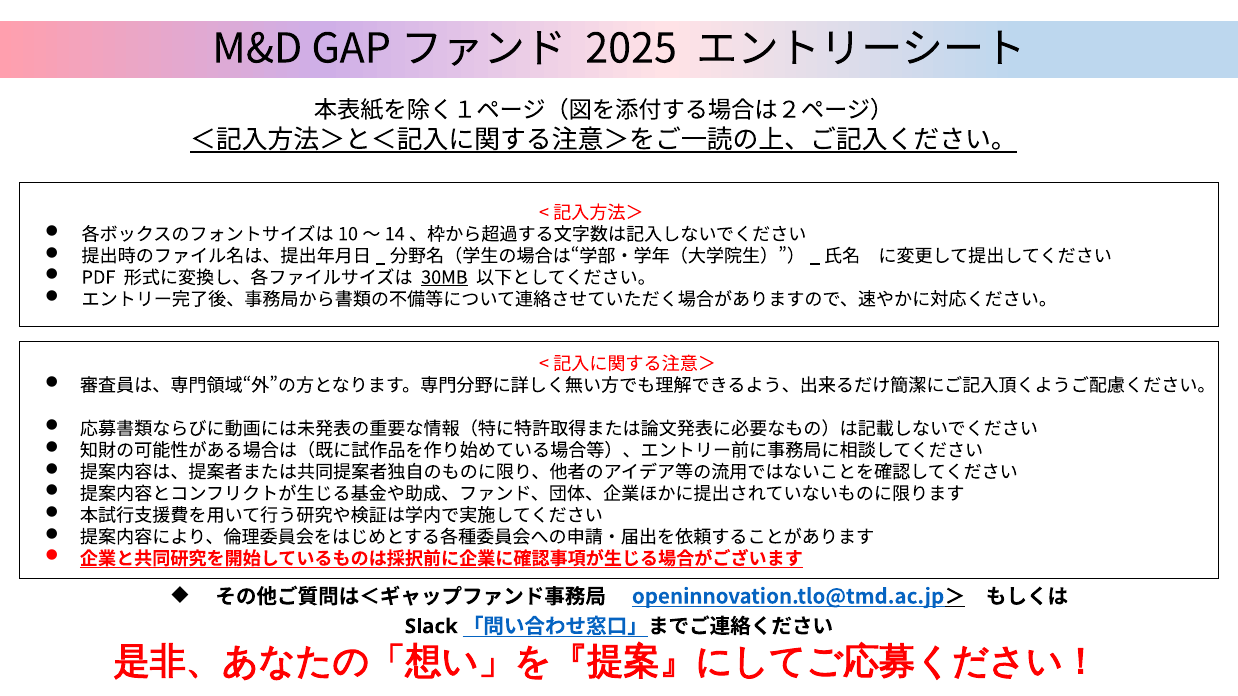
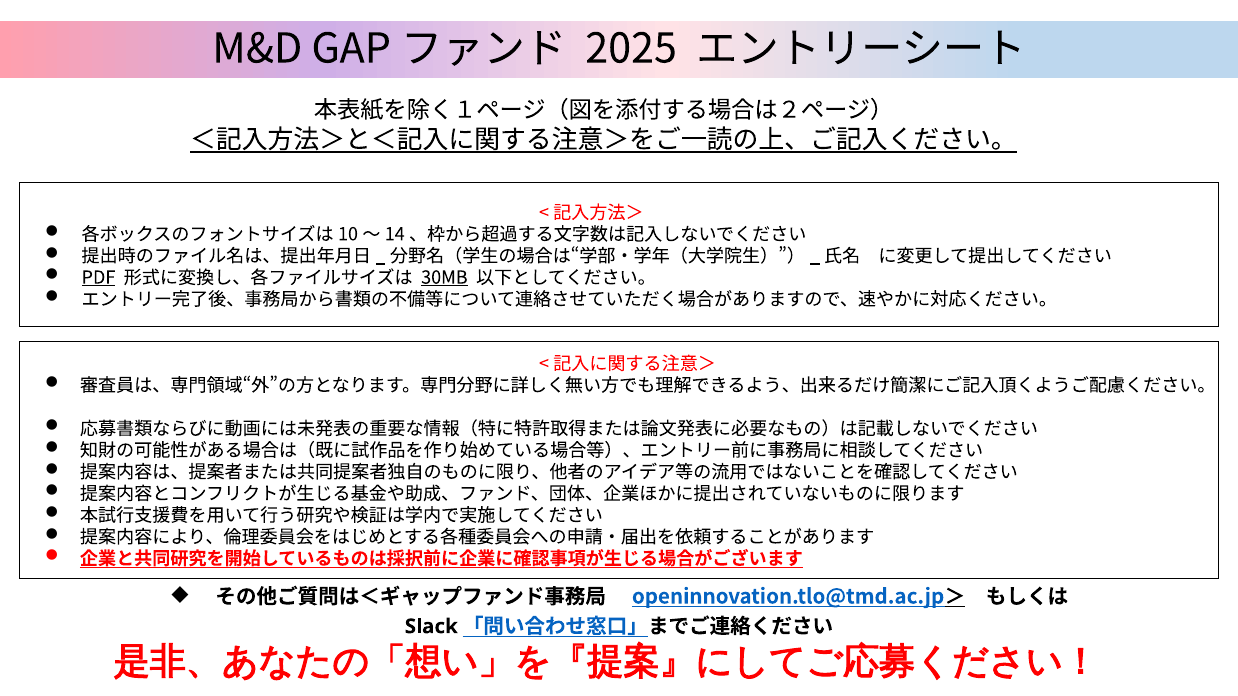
PDF underline: none -> present
